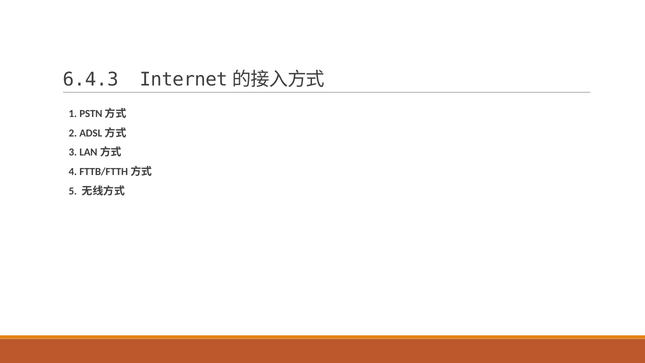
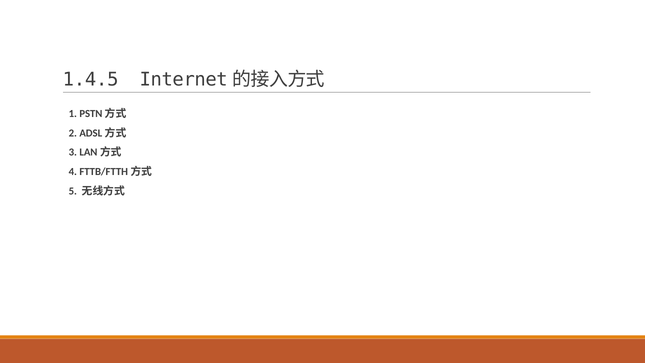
6.4.3: 6.4.3 -> 1.4.5
